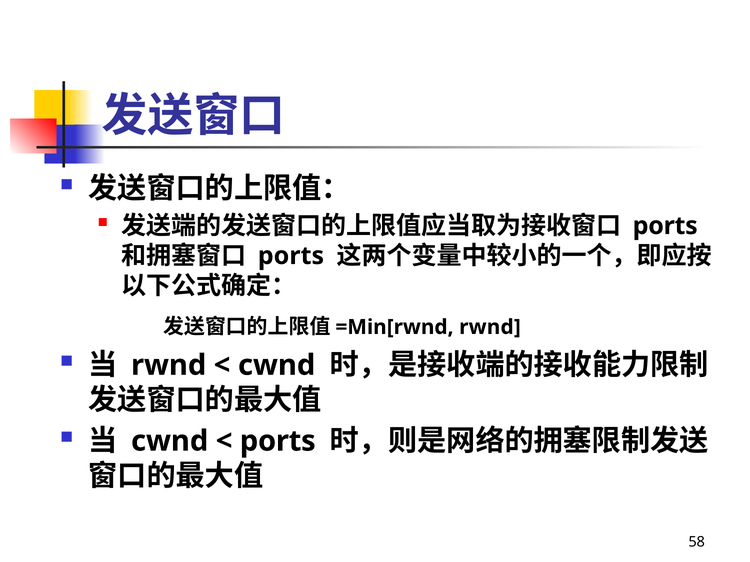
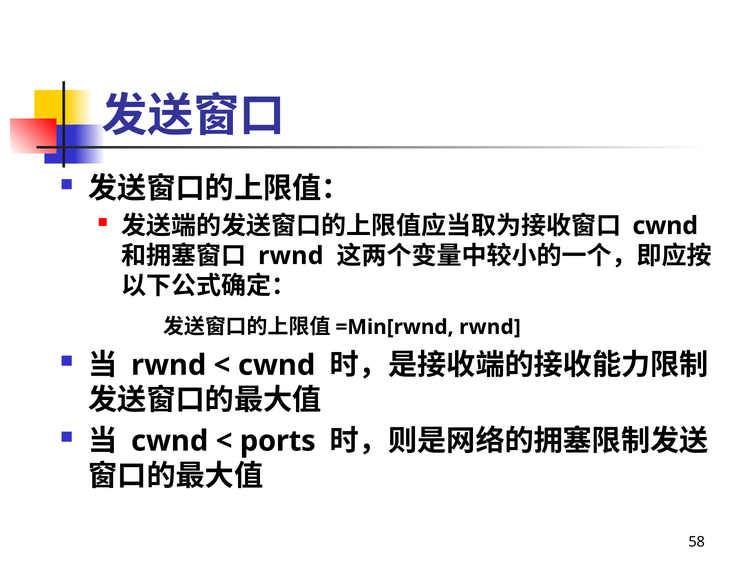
ports at (665, 226): ports -> cwnd
ports at (291, 256): ports -> rwnd
